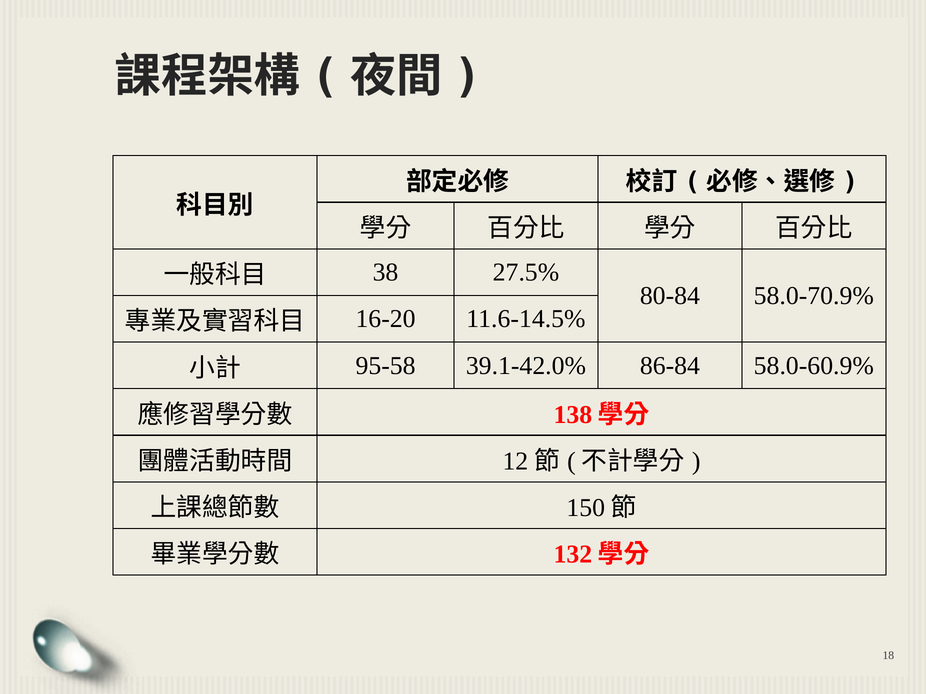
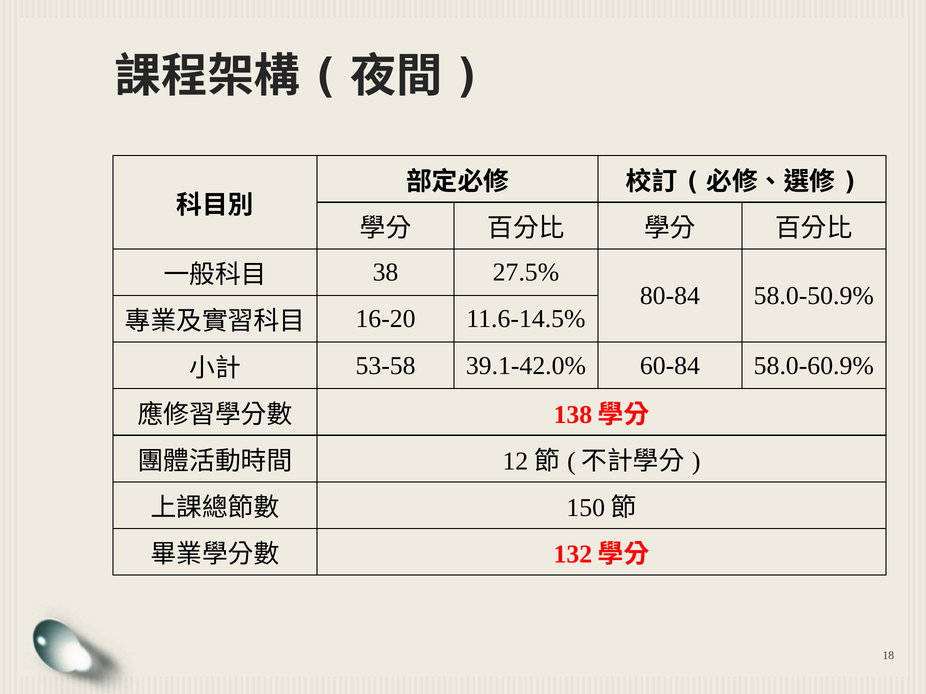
58.0-70.9%: 58.0-70.9% -> 58.0-50.9%
95-58: 95-58 -> 53-58
86-84: 86-84 -> 60-84
